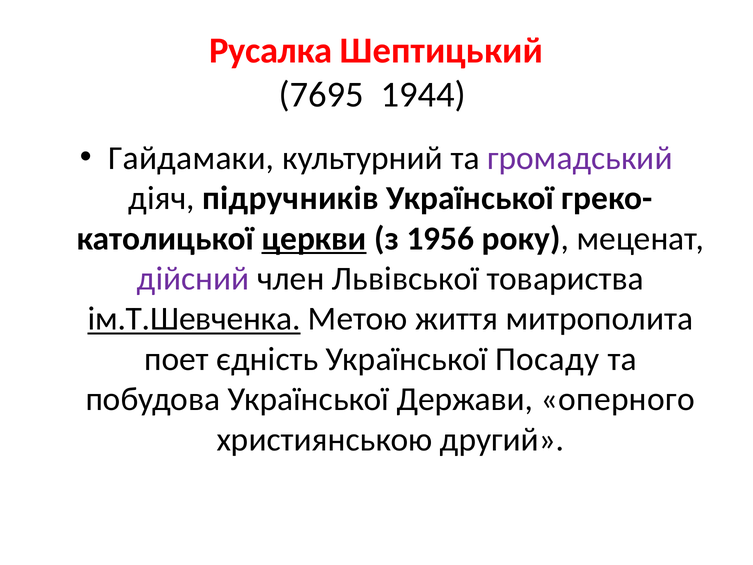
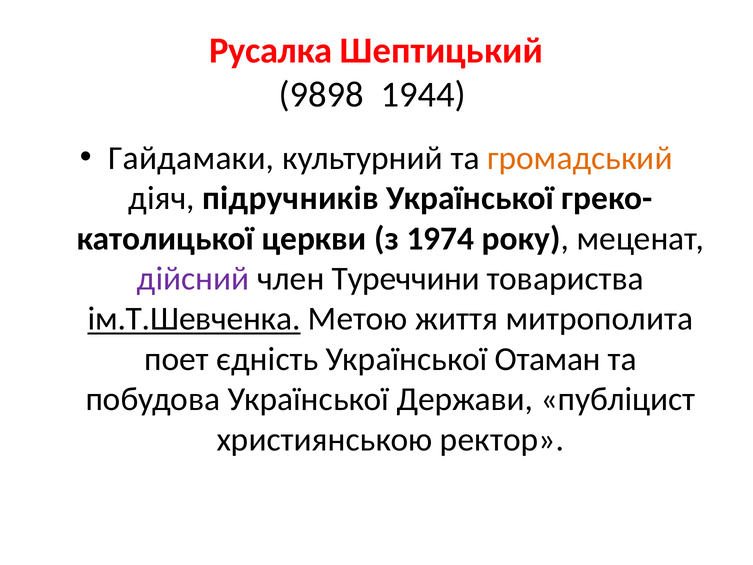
7695: 7695 -> 9898
громадський colour: purple -> orange
церкви underline: present -> none
1956: 1956 -> 1974
Львівської: Львівської -> Туреччини
Посаду: Посаду -> Отаман
оперного: оперного -> публіцист
другий: другий -> ректор
